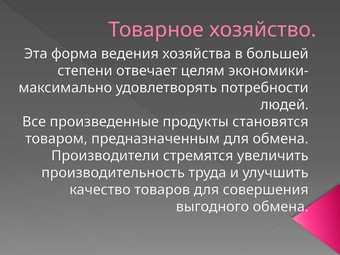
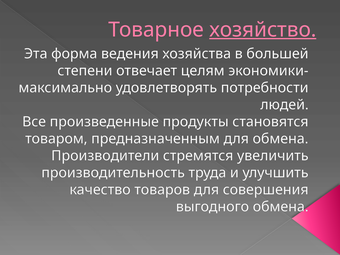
хозяйство underline: none -> present
